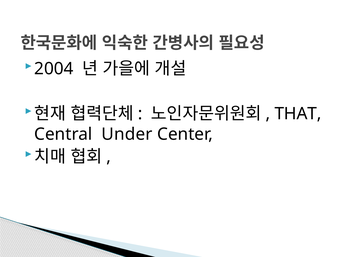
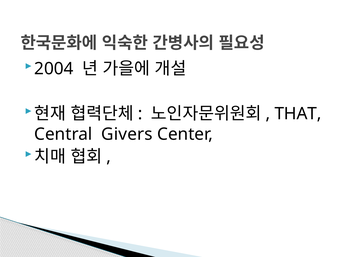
Under: Under -> Givers
